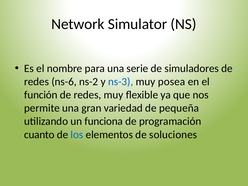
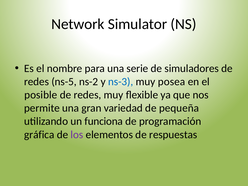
ns-6: ns-6 -> ns-5
función: función -> posible
cuanto: cuanto -> gráfica
los colour: blue -> purple
soluciones: soluciones -> respuestas
